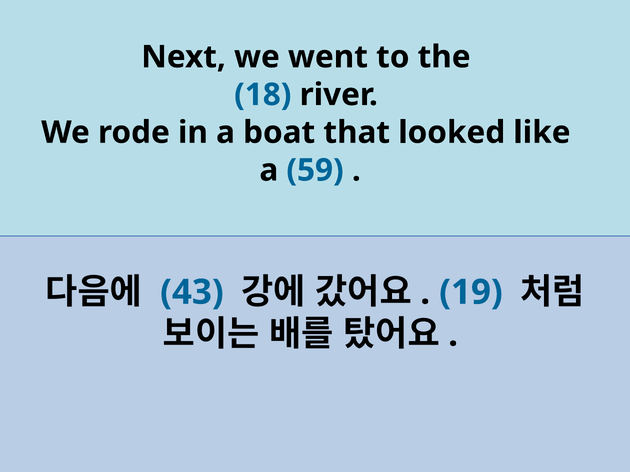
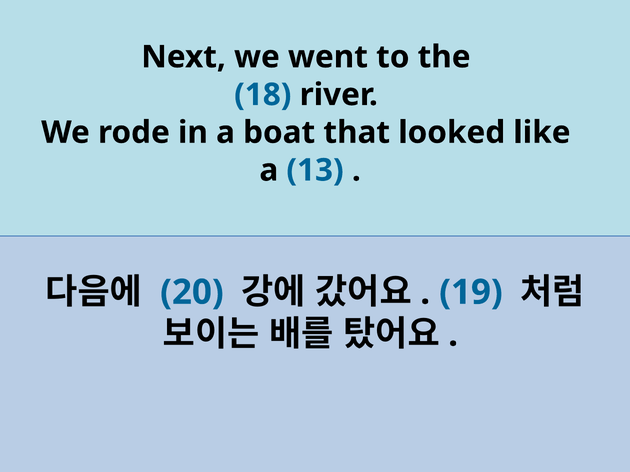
59: 59 -> 13
43: 43 -> 20
